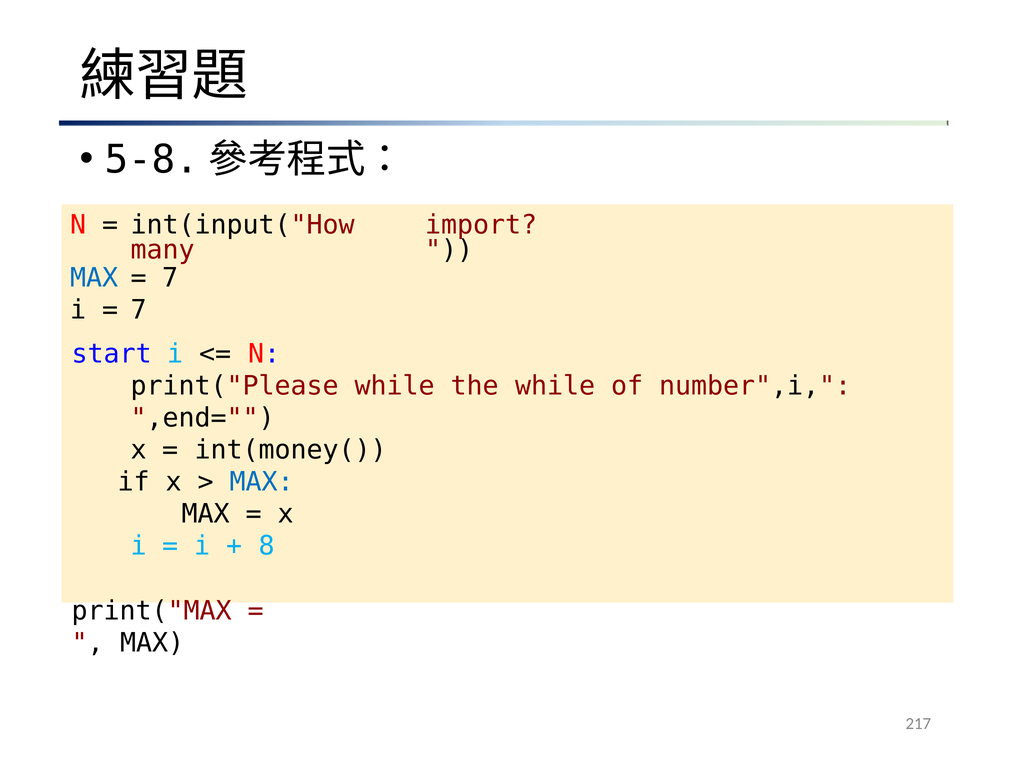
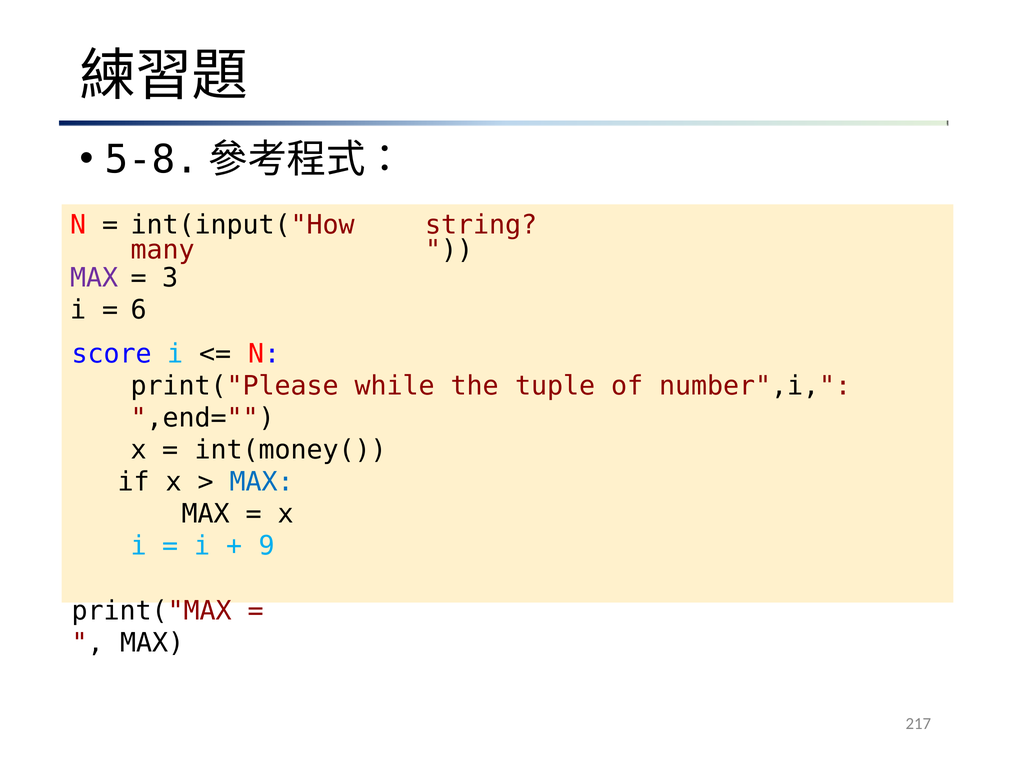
import: import -> string
MAX at (94, 277) colour: blue -> purple
7 at (170, 277): 7 -> 3
7 at (139, 310): 7 -> 6
start: start -> score
the while: while -> tuple
8: 8 -> 9
